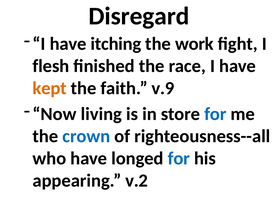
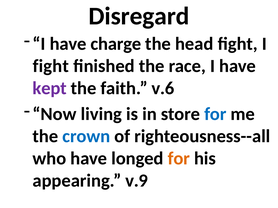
itching: itching -> charge
work: work -> head
flesh at (51, 66): flesh -> fight
kept colour: orange -> purple
v.9: v.9 -> v.6
for at (179, 159) colour: blue -> orange
v.2: v.2 -> v.9
